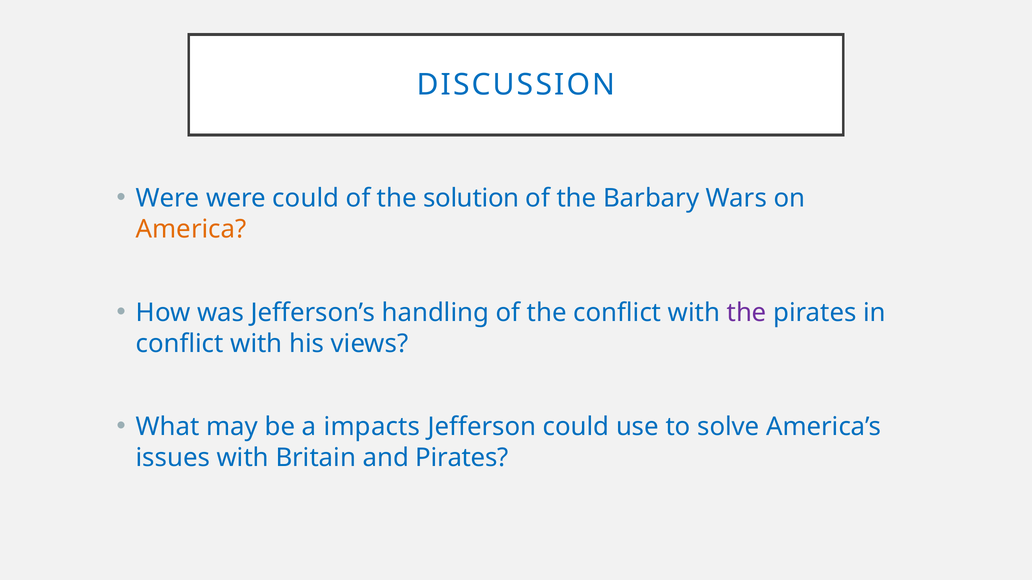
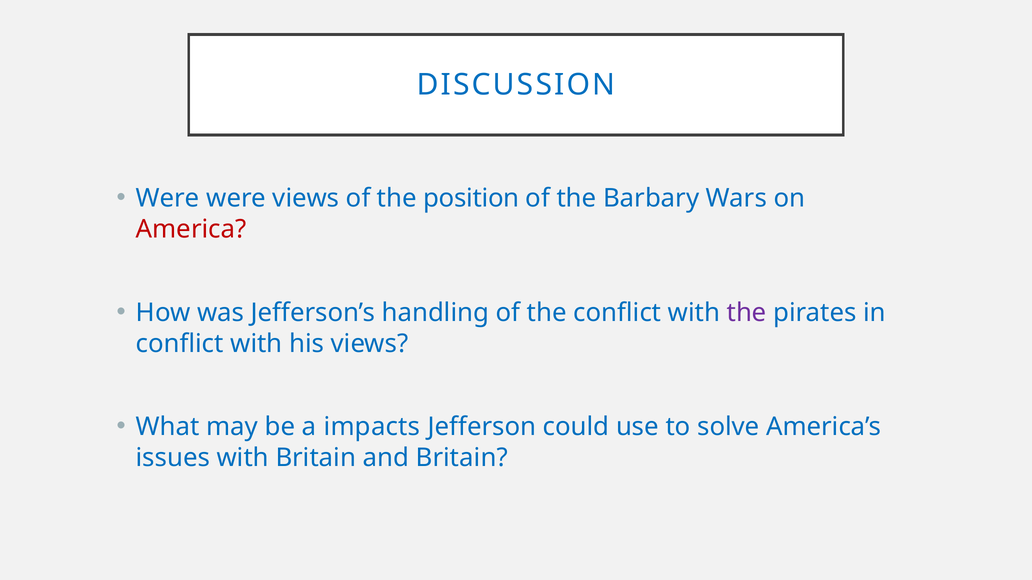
were could: could -> views
solution: solution -> position
America colour: orange -> red
and Pirates: Pirates -> Britain
